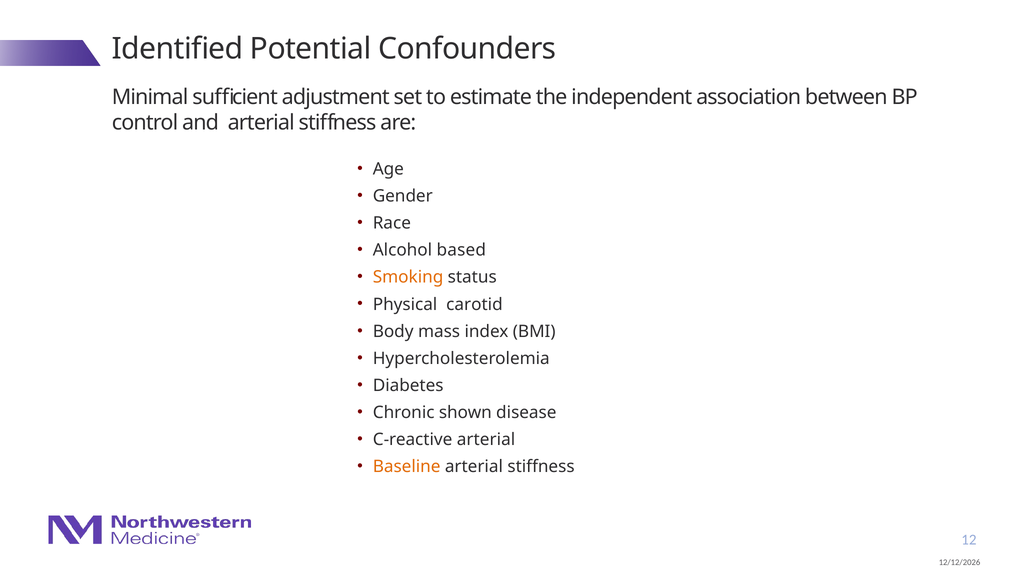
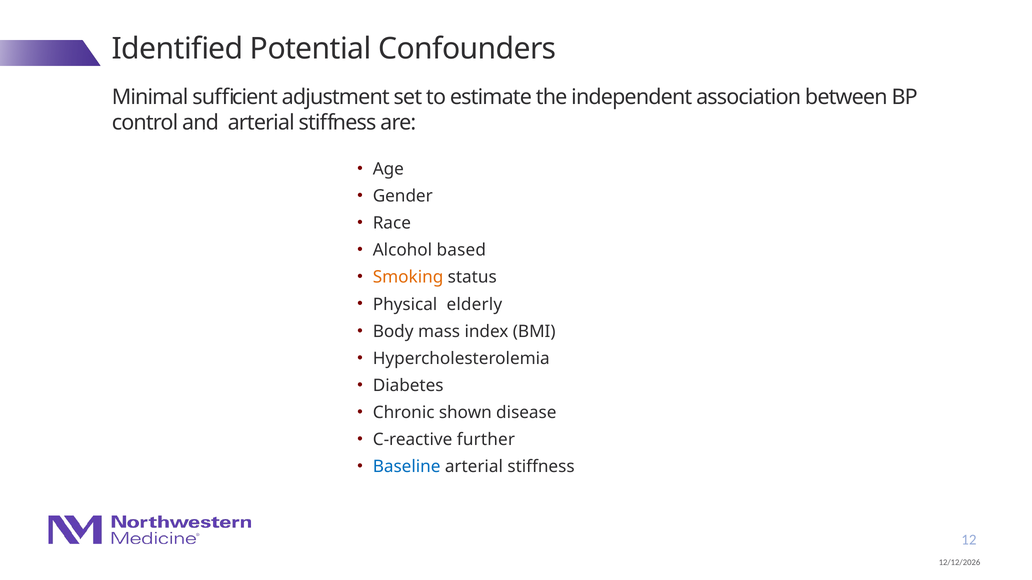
carotid: carotid -> elderly
C-reactive arterial: arterial -> further
Baseline colour: orange -> blue
